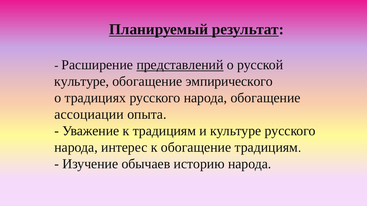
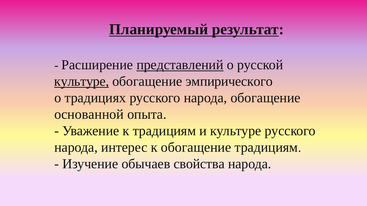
культуре at (82, 82) underline: none -> present
ассоциации: ассоциации -> основанной
историю: историю -> свойства
